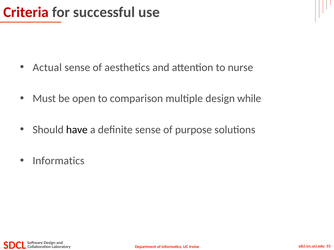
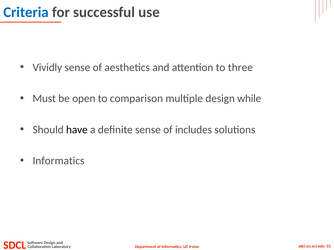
Criteria colour: red -> blue
Actual: Actual -> Vividly
nurse: nurse -> three
purpose: purpose -> includes
